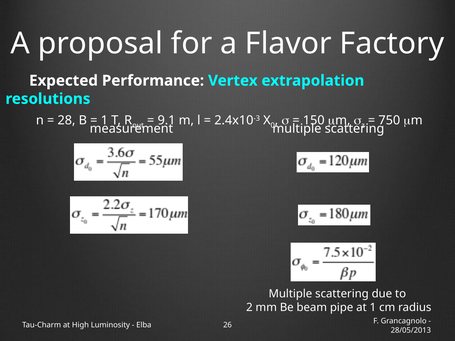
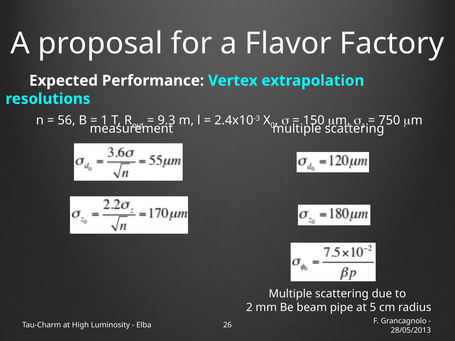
28: 28 -> 56
9.1: 9.1 -> 9.3
at 1: 1 -> 5
